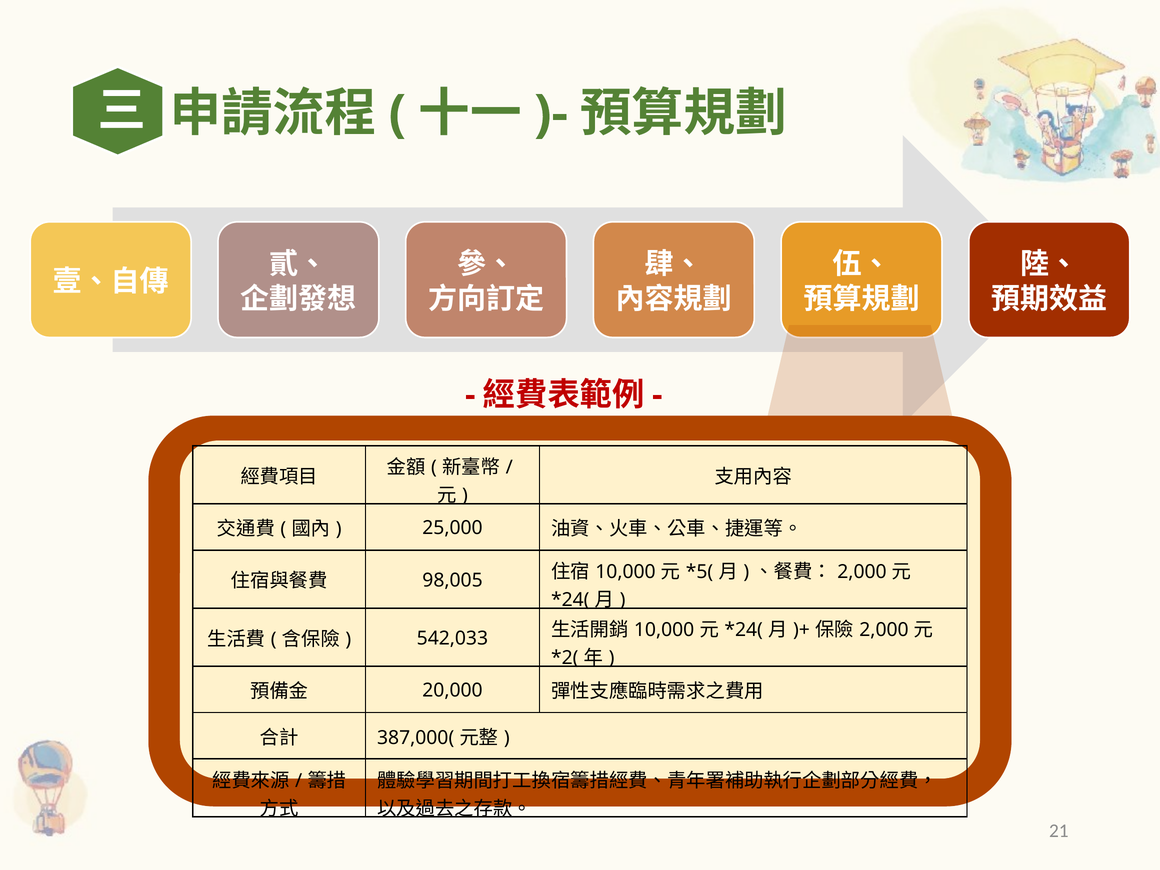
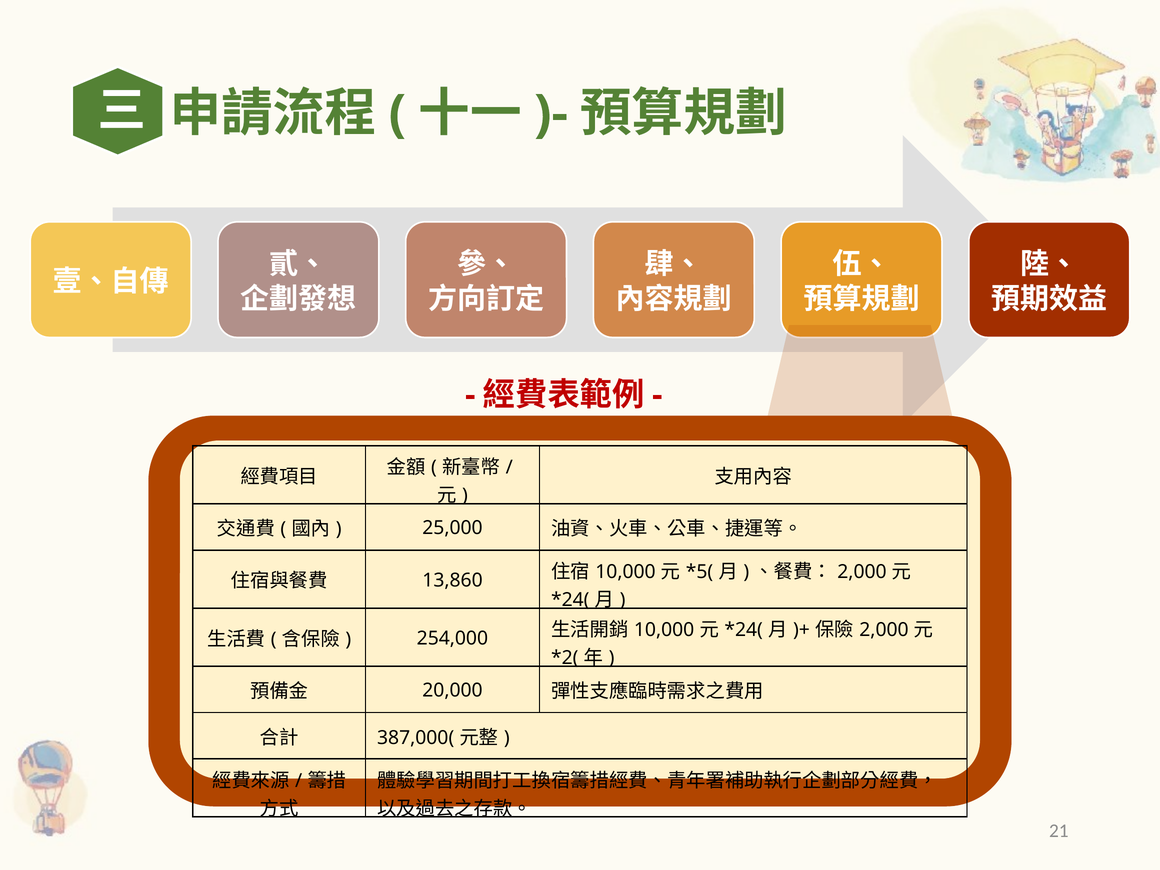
98,005: 98,005 -> 13,860
542,033: 542,033 -> 254,000
